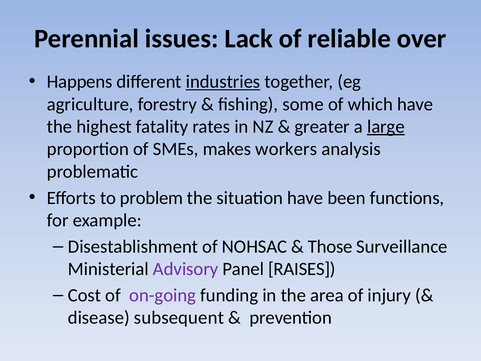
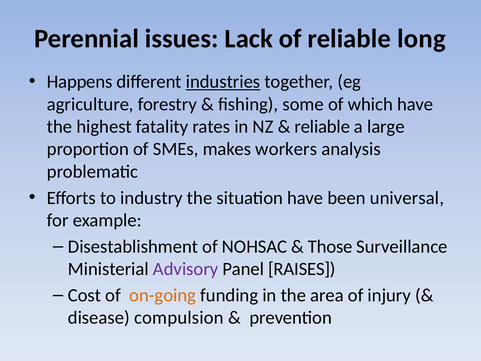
over: over -> long
greater at (322, 127): greater -> reliable
large underline: present -> none
problem: problem -> industry
functions: functions -> universal
on-going colour: purple -> orange
subsequent: subsequent -> compulsion
